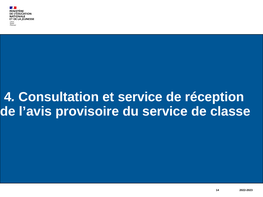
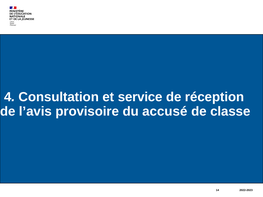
du service: service -> accusé
